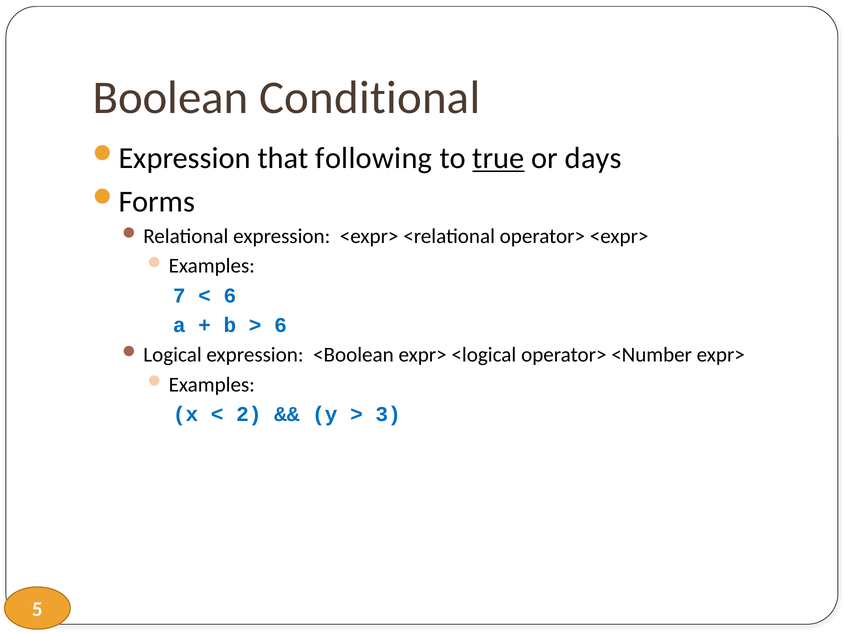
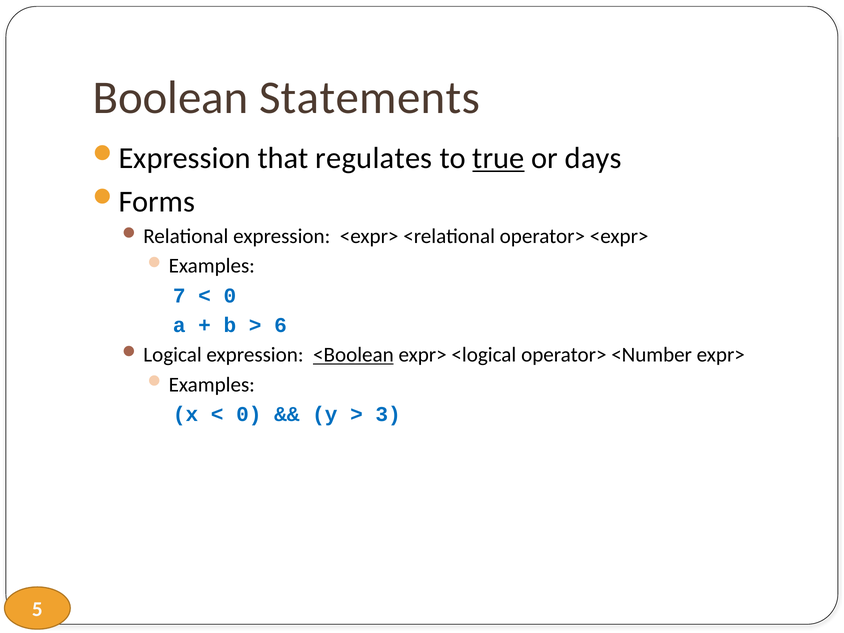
Conditional: Conditional -> Statements
following: following -> regulates
6 at (230, 296): 6 -> 0
<Boolean underline: none -> present
2 at (249, 414): 2 -> 0
